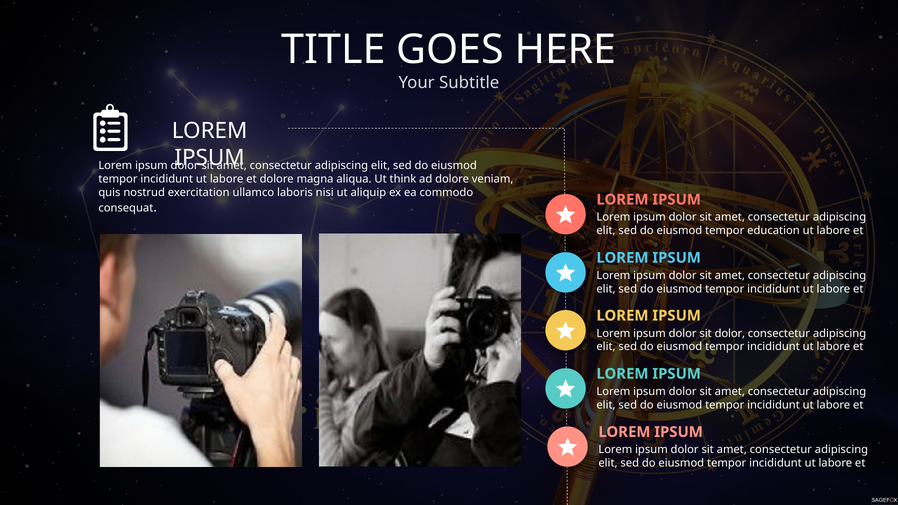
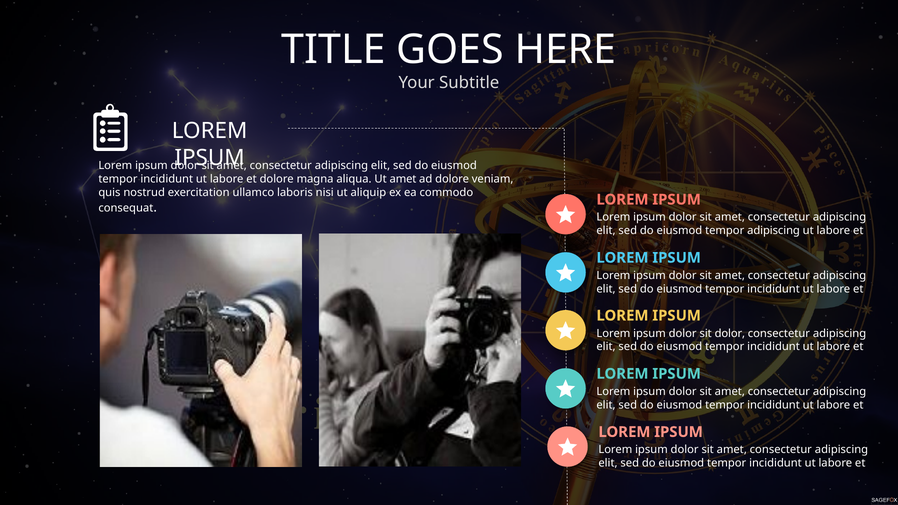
Ut think: think -> amet
tempor education: education -> adipiscing
